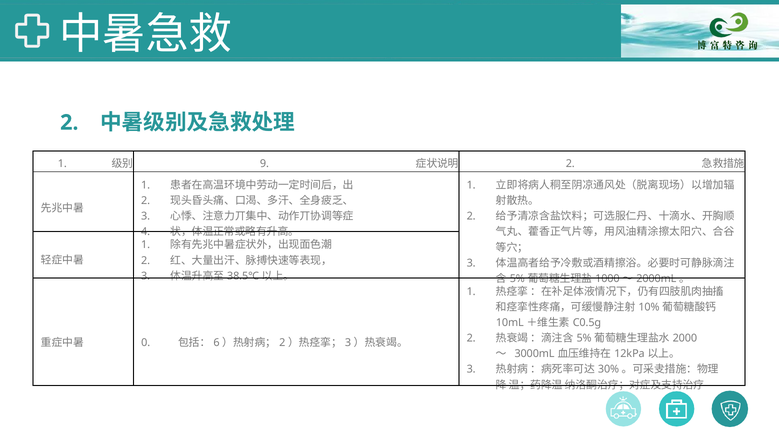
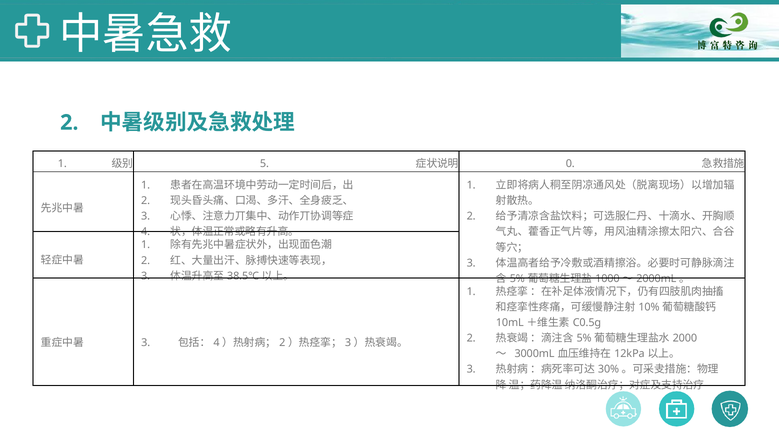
9: 9 -> 5
2 at (570, 164): 2 -> 0
0 at (146, 343): 0 -> 3
6 at (217, 343): 6 -> 4
